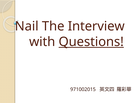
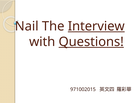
Interview underline: none -> present
